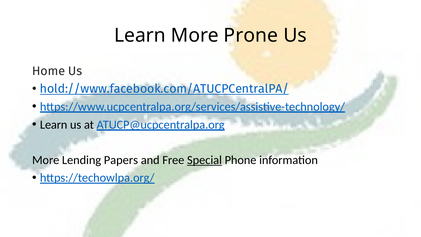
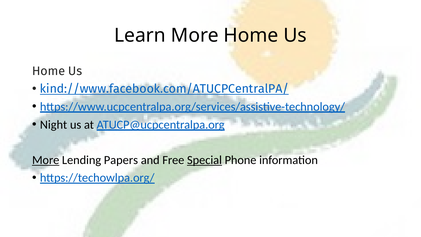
More Prone: Prone -> Home
hold://www.facebook.com/ATUCPCentralPA/: hold://www.facebook.com/ATUCPCentralPA/ -> kind://www.facebook.com/ATUCPCentralPA/
Learn at (54, 125): Learn -> Night
More at (46, 160) underline: none -> present
